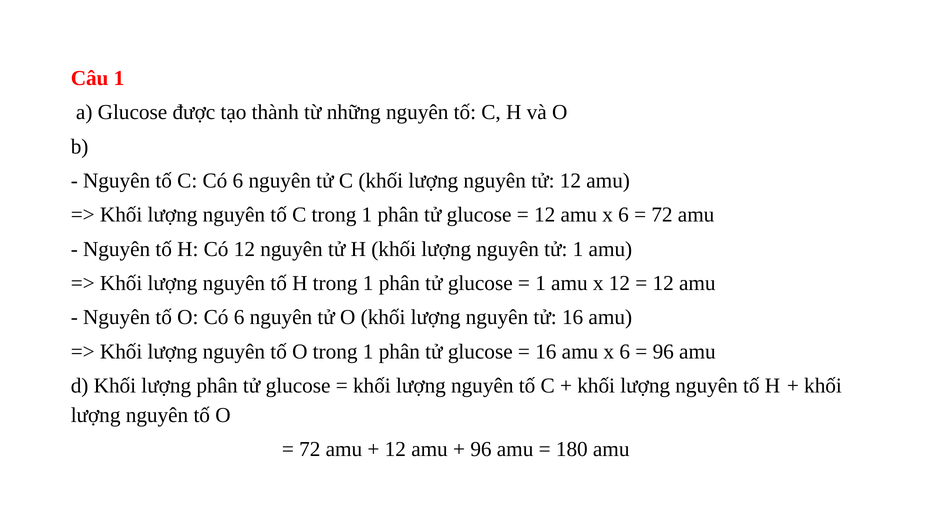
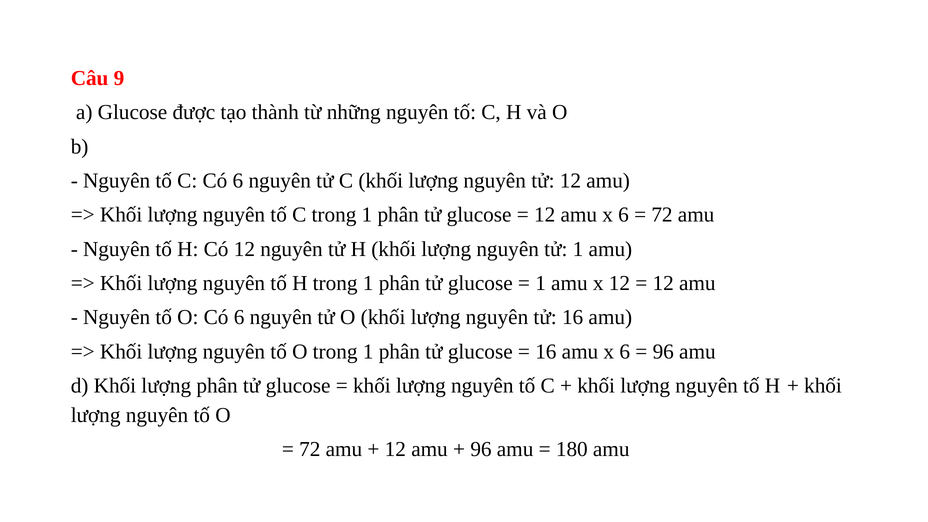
Câu 1: 1 -> 9
